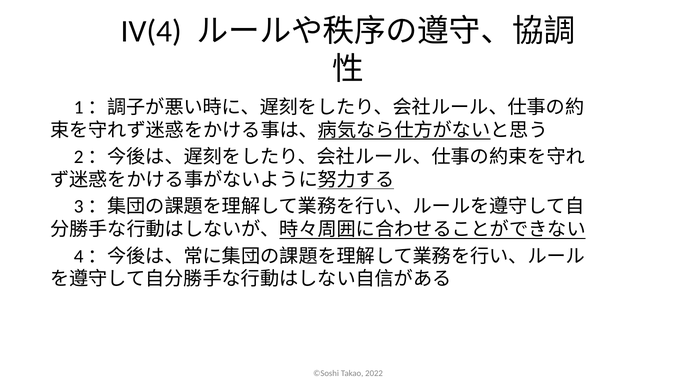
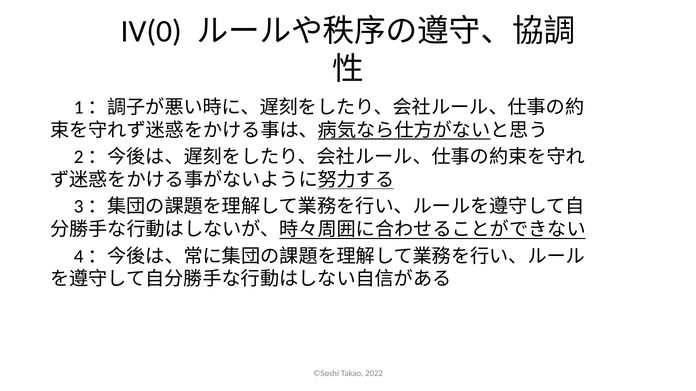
IV(4: IV(4 -> IV(0
